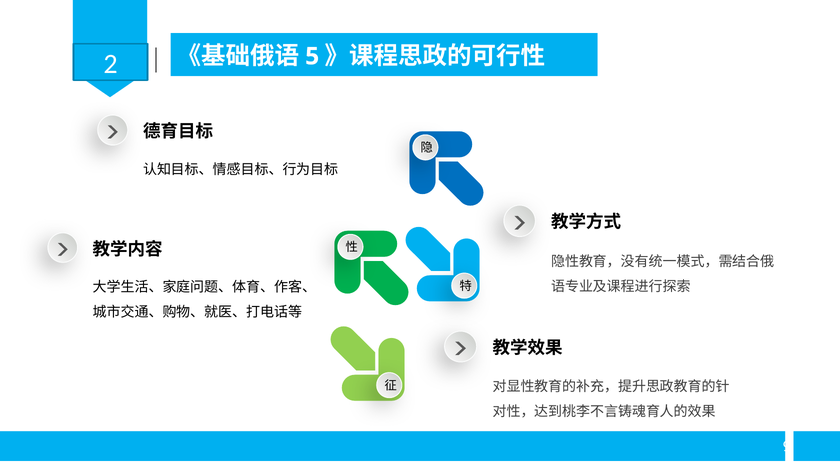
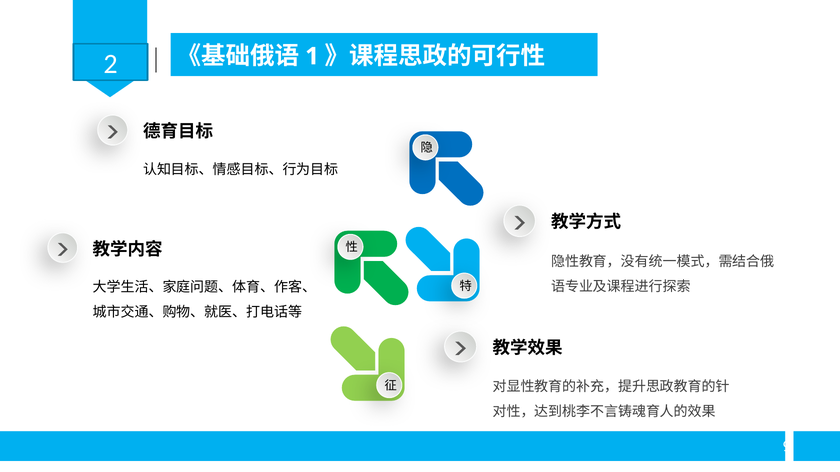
5: 5 -> 1
